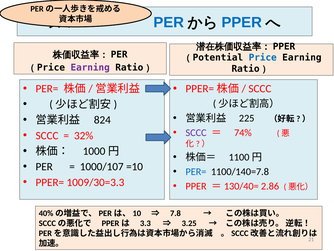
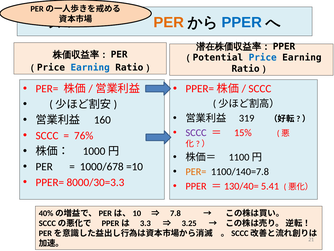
PER at (169, 22) colour: blue -> orange
Earning at (90, 68) colour: purple -> blue
225: 225 -> 319
824: 824 -> 160
74%: 74% -> 15%
32%: 32% -> 76%
1000/107: 1000/107 -> 1000/678
PER= at (196, 171) colour: blue -> orange
1009/30=3.3: 1009/30=3.3 -> 8000/30=3.3
2.86: 2.86 -> 5.41
